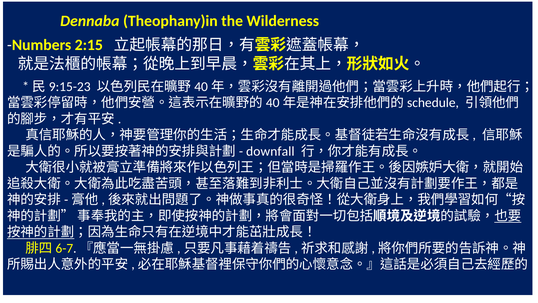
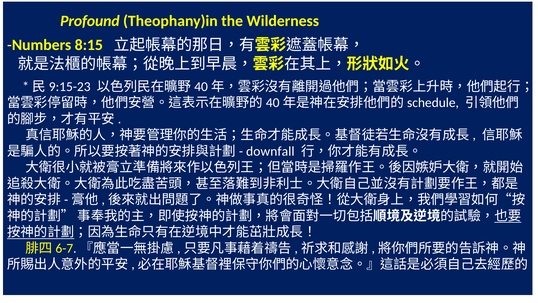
Dennaba: Dennaba -> Profound
2:15: 2:15 -> 8:15
